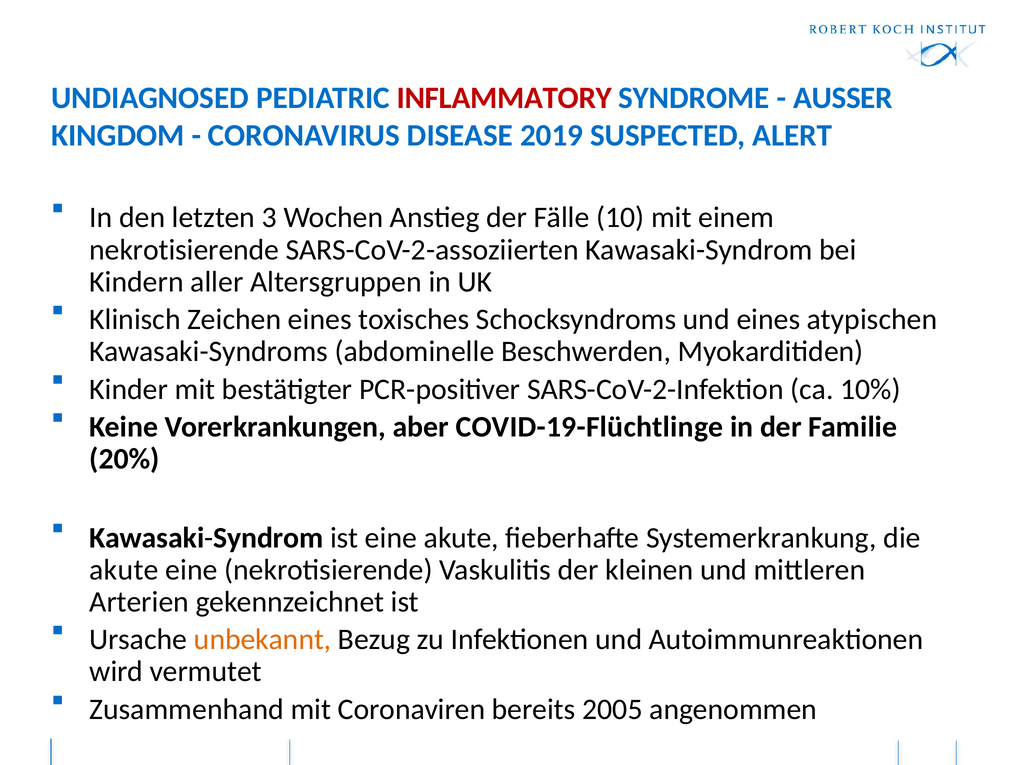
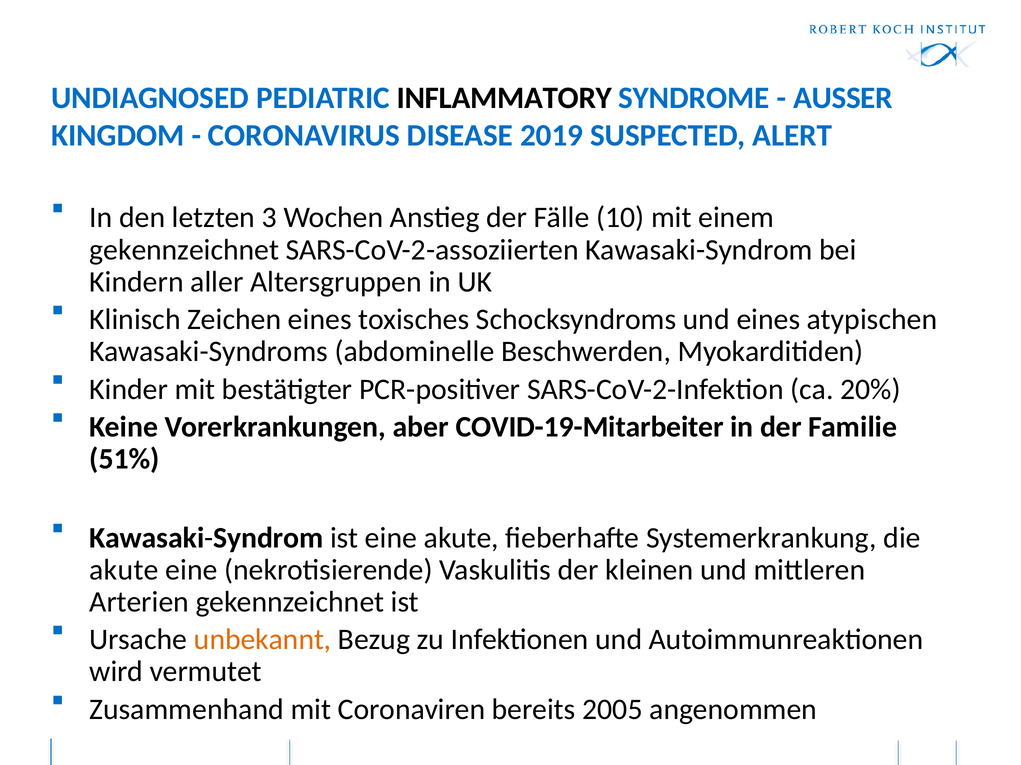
INFLAMMATORY colour: red -> black
nekrotisierende at (184, 250): nekrotisierende -> gekennzeichnet
10%: 10% -> 20%
COVID-19-Flüchtlinge: COVID-19-Flüchtlinge -> COVID-19-Mitarbeiter
20%: 20% -> 51%
